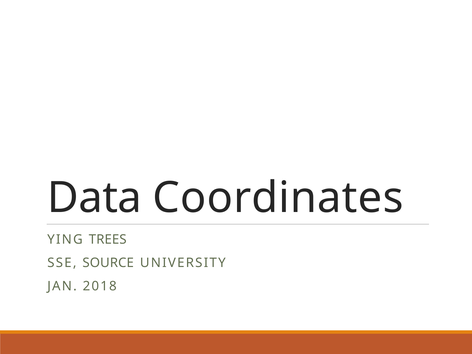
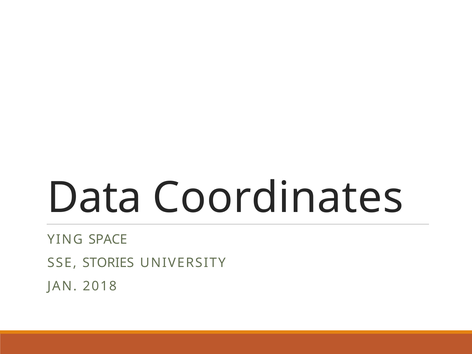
TREES: TREES -> SPACE
SOURCE: SOURCE -> STORIES
